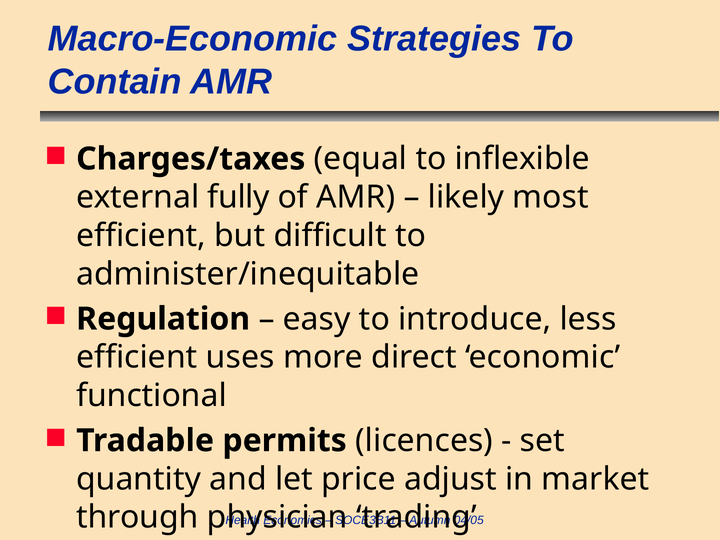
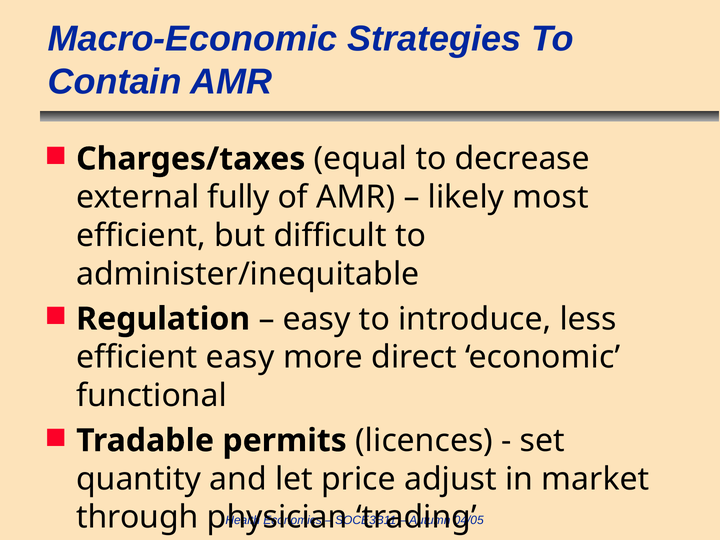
inflexible: inflexible -> decrease
efficient uses: uses -> easy
